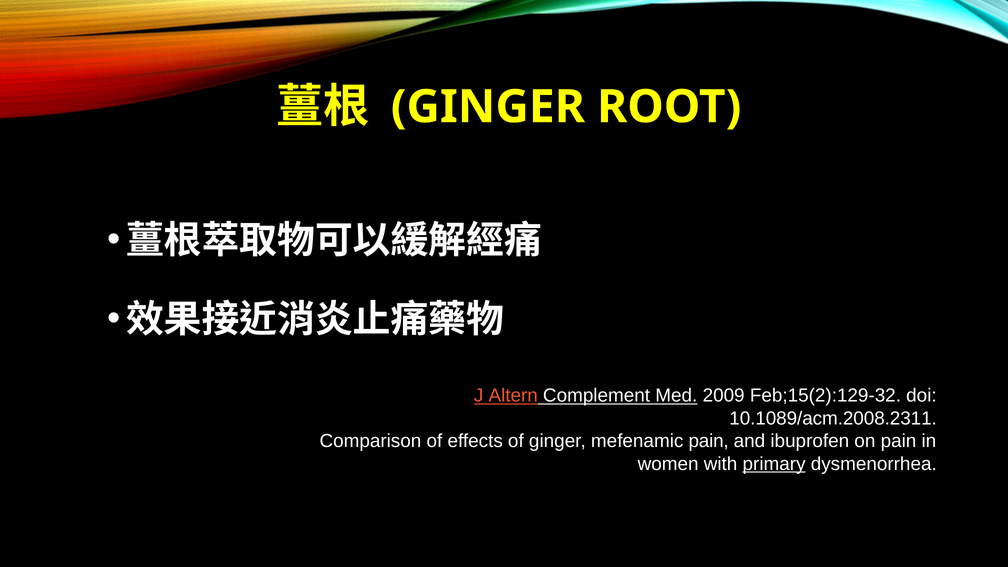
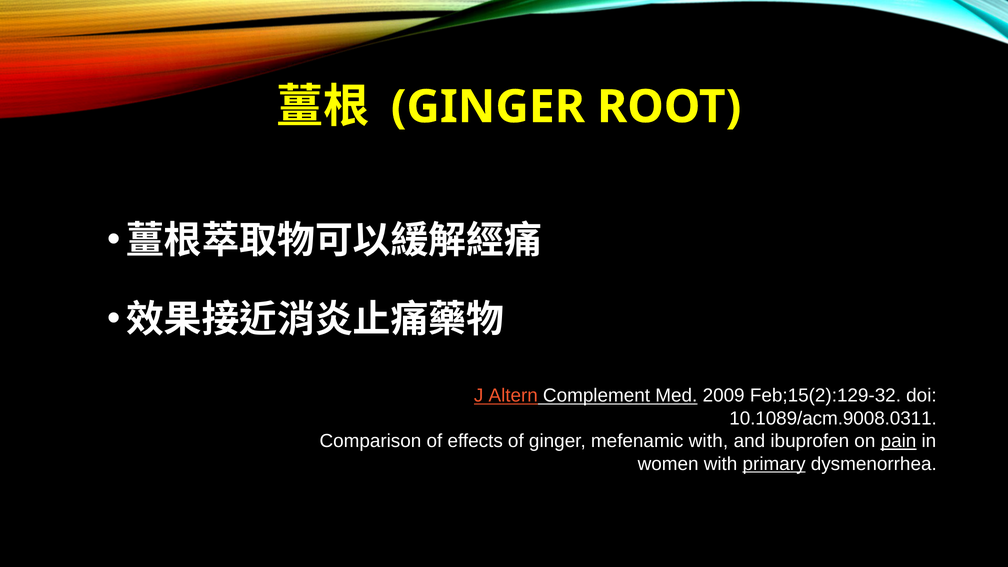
10.1089/acm.2008.2311: 10.1089/acm.2008.2311 -> 10.1089/acm.9008.0311
mefenamic pain: pain -> with
pain at (899, 441) underline: none -> present
